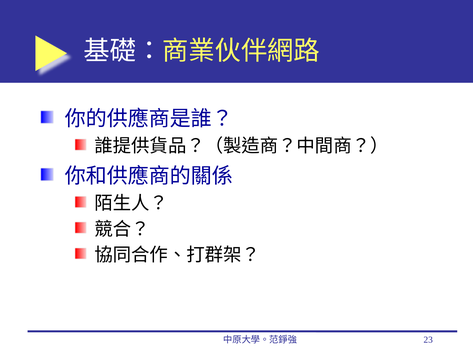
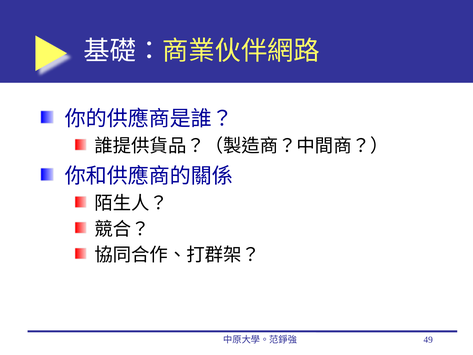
23: 23 -> 49
